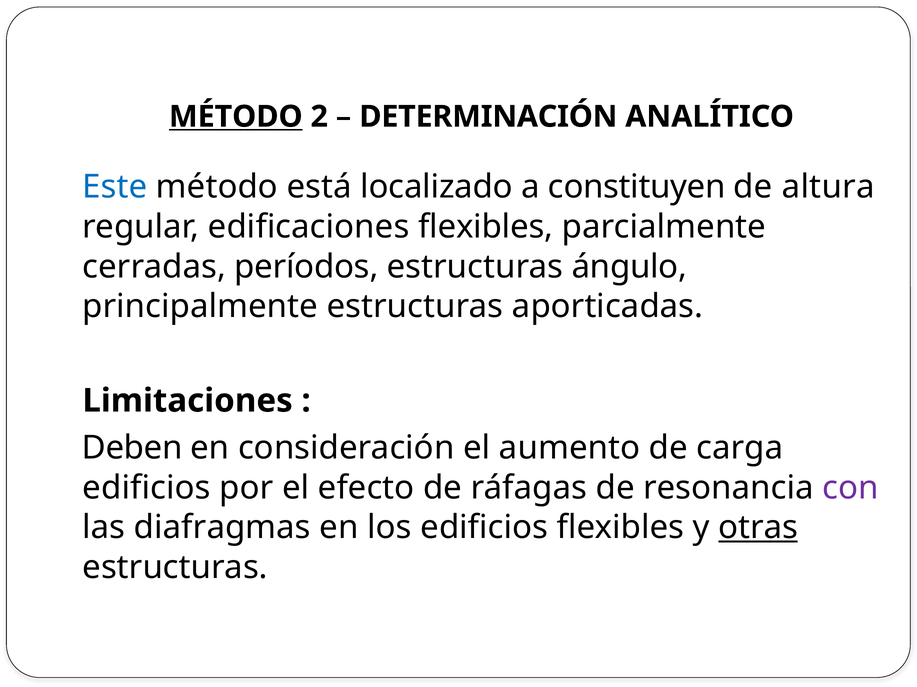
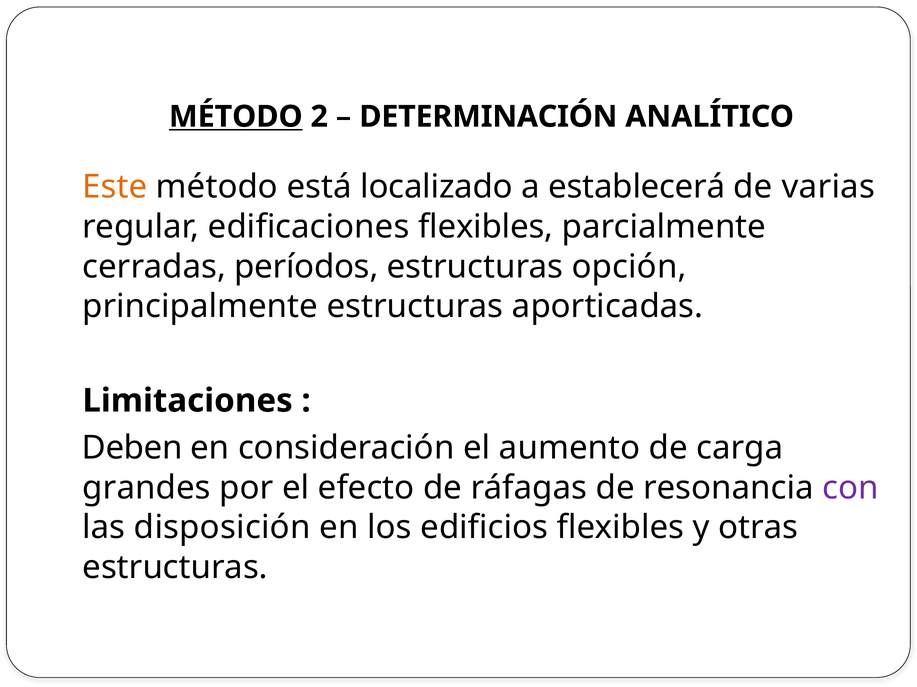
Este colour: blue -> orange
constituyen: constituyen -> establecerá
altura: altura -> varias
ángulo: ángulo -> opción
edificios at (147, 488): edificios -> grandes
diafragmas: diafragmas -> disposición
otras underline: present -> none
